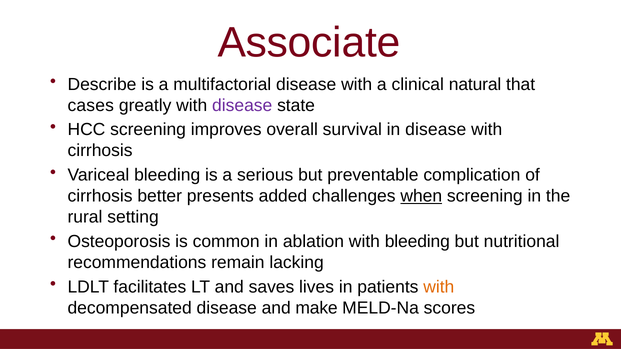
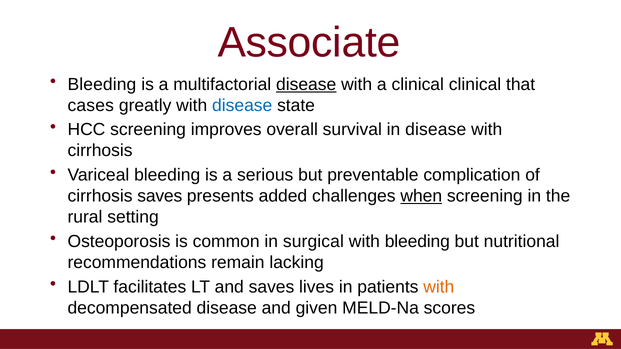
Describe at (102, 84): Describe -> Bleeding
disease at (306, 84) underline: none -> present
clinical natural: natural -> clinical
disease at (242, 105) colour: purple -> blue
cirrhosis better: better -> saves
ablation: ablation -> surgical
make: make -> given
